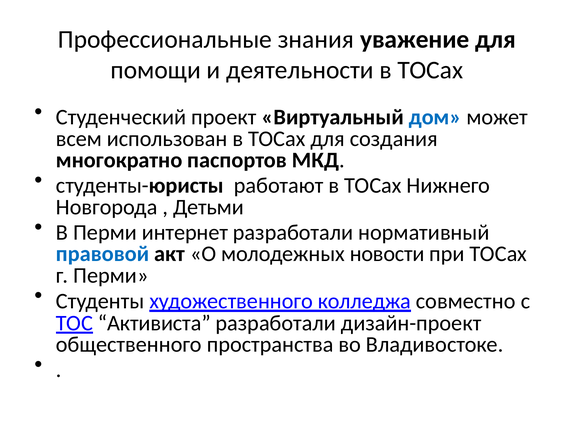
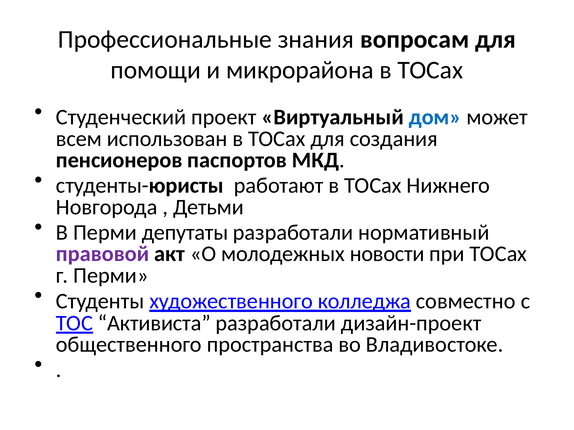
уважение: уважение -> вопросам
деятельности: деятельности -> микрорайона
многократно: многократно -> пенсионеров
интернет: интернет -> депутаты
правовой colour: blue -> purple
